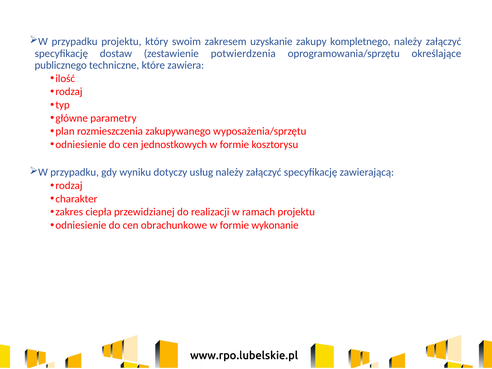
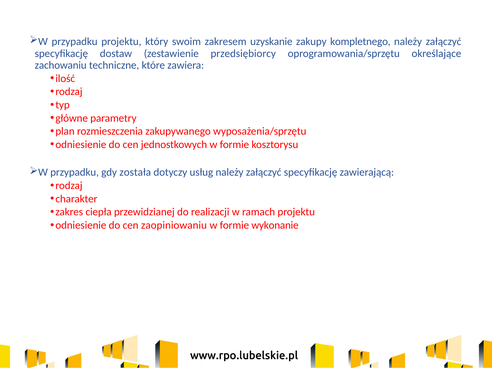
potwierdzenia: potwierdzenia -> przedsiębiorcy
publicznego: publicznego -> zachowaniu
wyniku: wyniku -> została
obrachunkowe: obrachunkowe -> zaopiniowaniu
